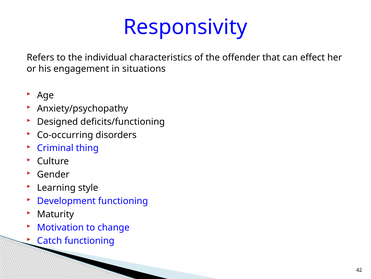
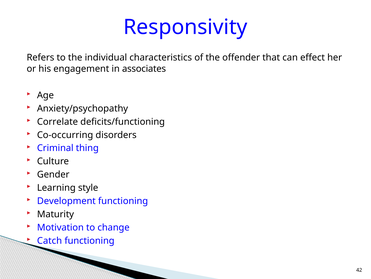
situations: situations -> associates
Designed: Designed -> Correlate
